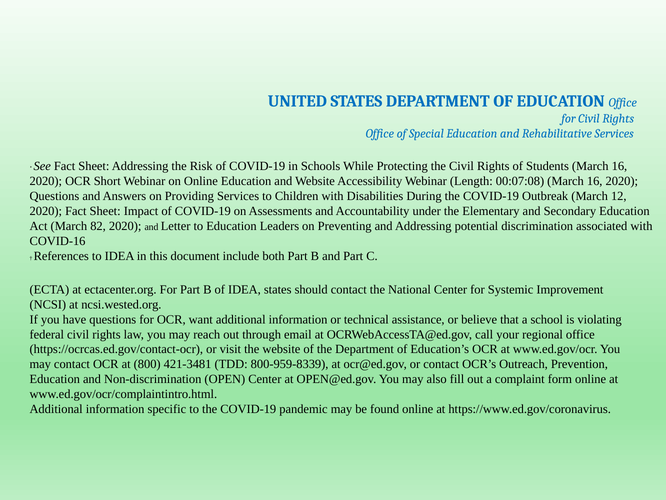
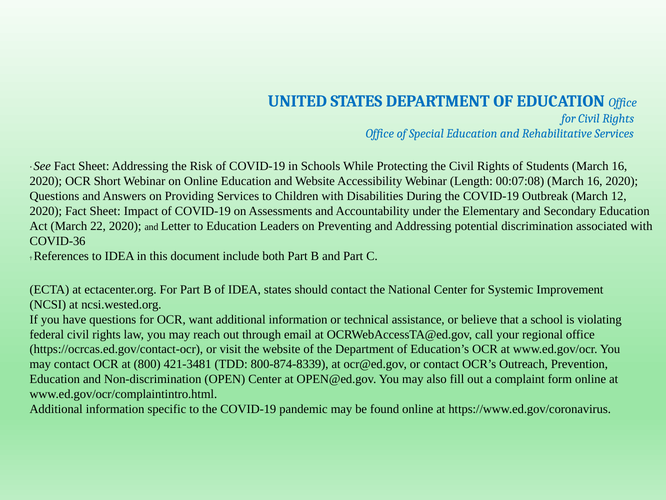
82: 82 -> 22
COVID-16: COVID-16 -> COVID-36
800-959-8339: 800-959-8339 -> 800-874-8339
